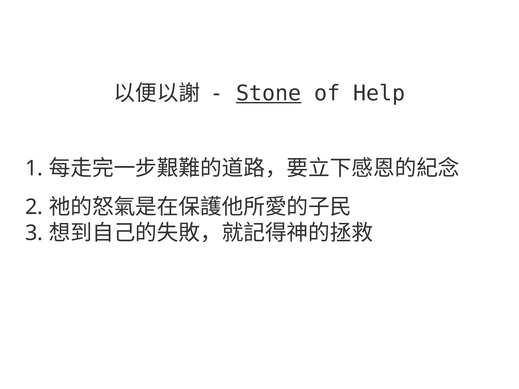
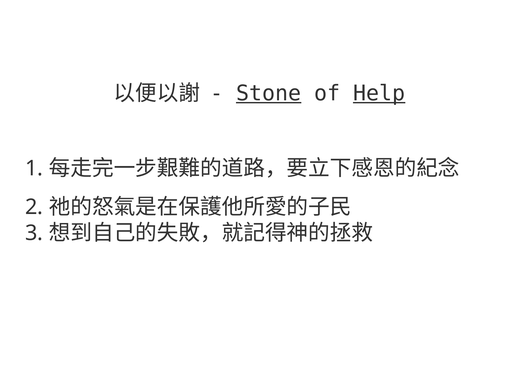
Help underline: none -> present
